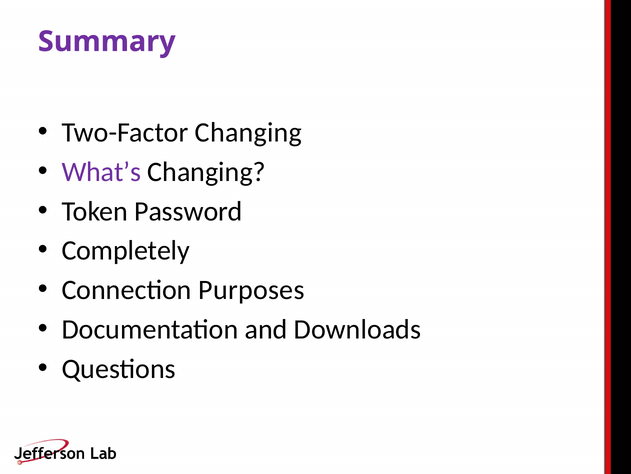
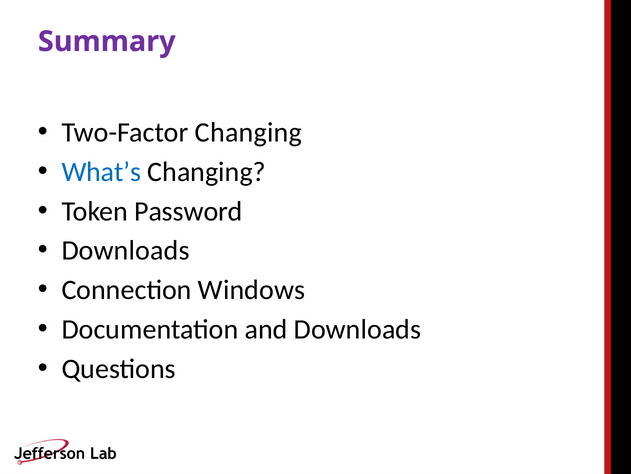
What’s colour: purple -> blue
Completely at (126, 250): Completely -> Downloads
Purposes: Purposes -> Windows
